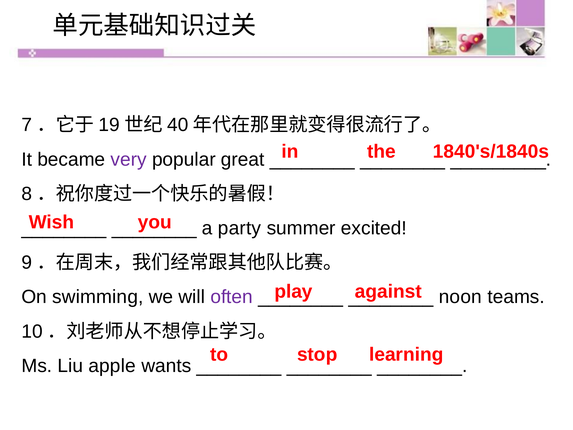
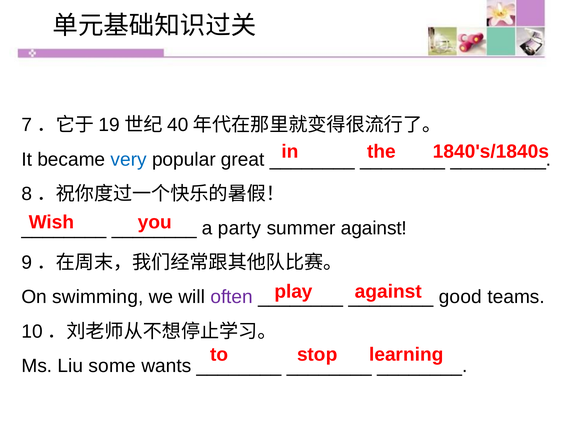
very colour: purple -> blue
summer excited: excited -> against
noon: noon -> good
apple: apple -> some
